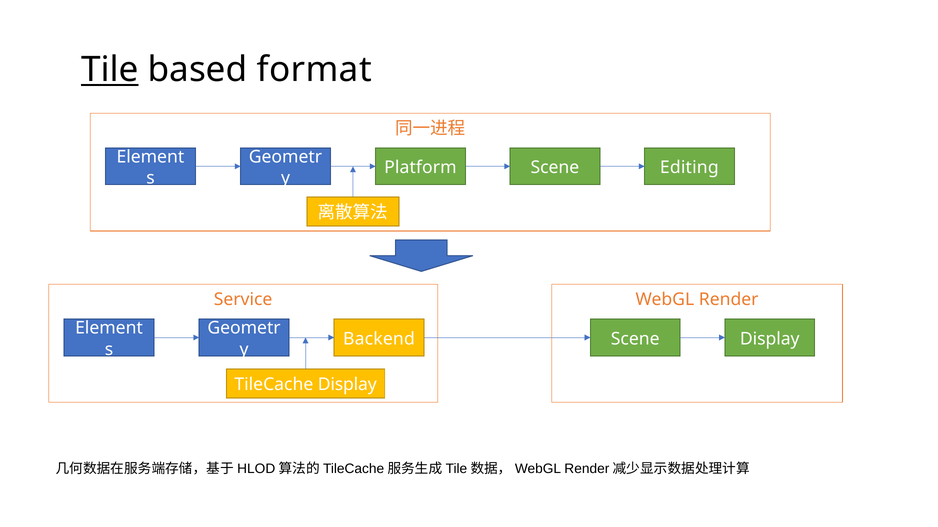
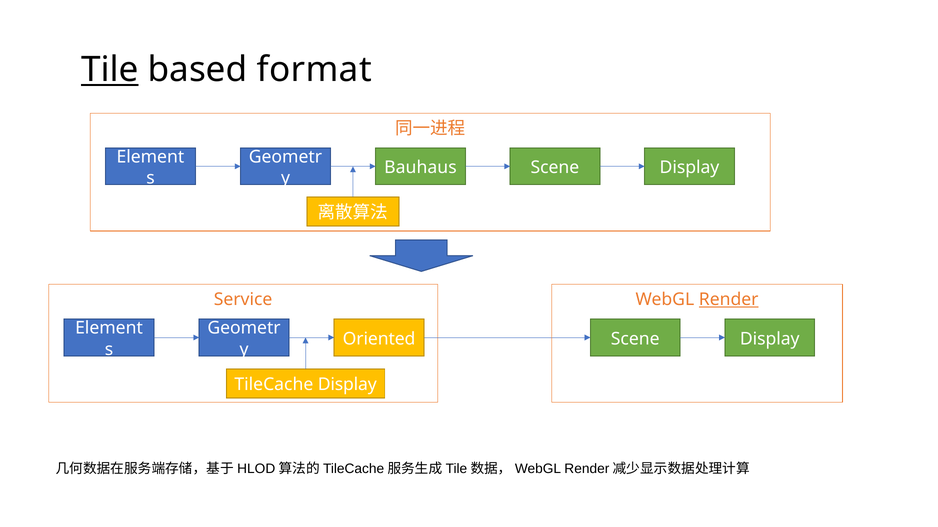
Platform: Platform -> Bauhaus
Editing at (689, 168): Editing -> Display
Render underline: none -> present
Backend: Backend -> Oriented
